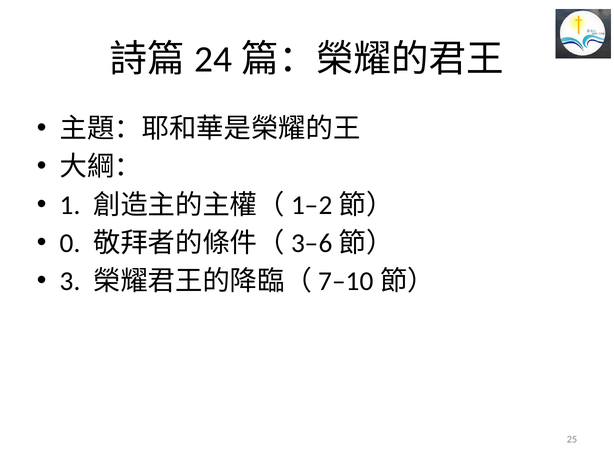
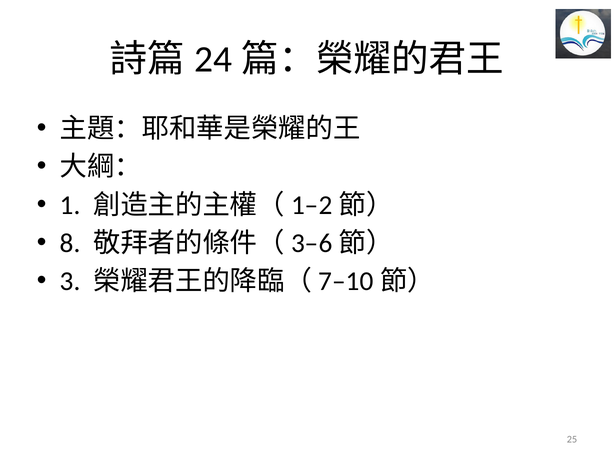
0: 0 -> 8
